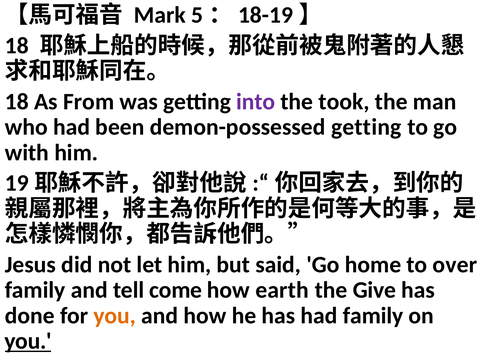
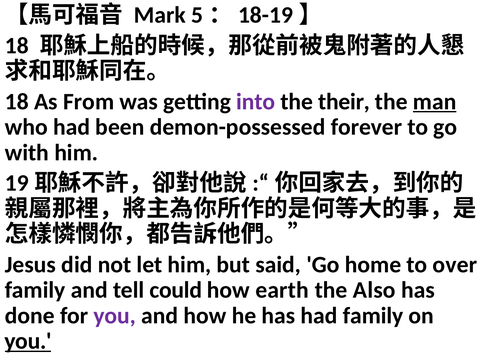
took: took -> their
man underline: none -> present
demon-possessed getting: getting -> forever
come: come -> could
Give: Give -> Also
you at (115, 315) colour: orange -> purple
